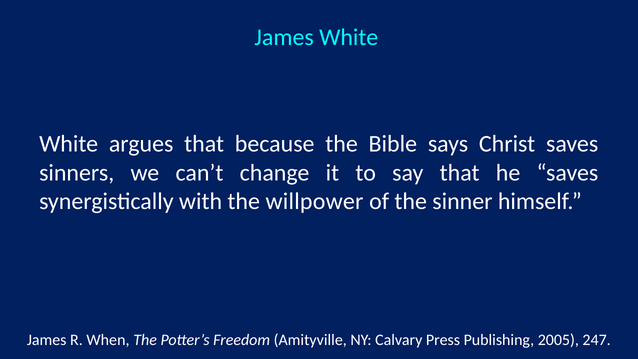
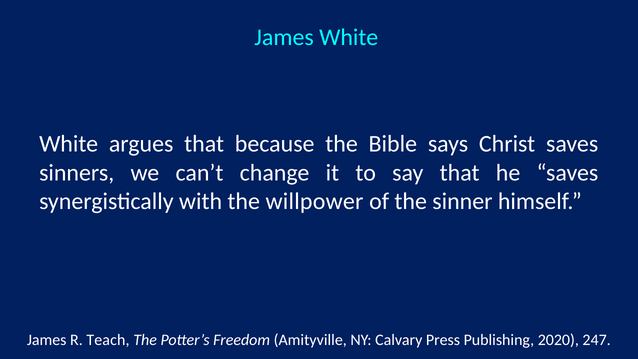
When: When -> Teach
2005: 2005 -> 2020
